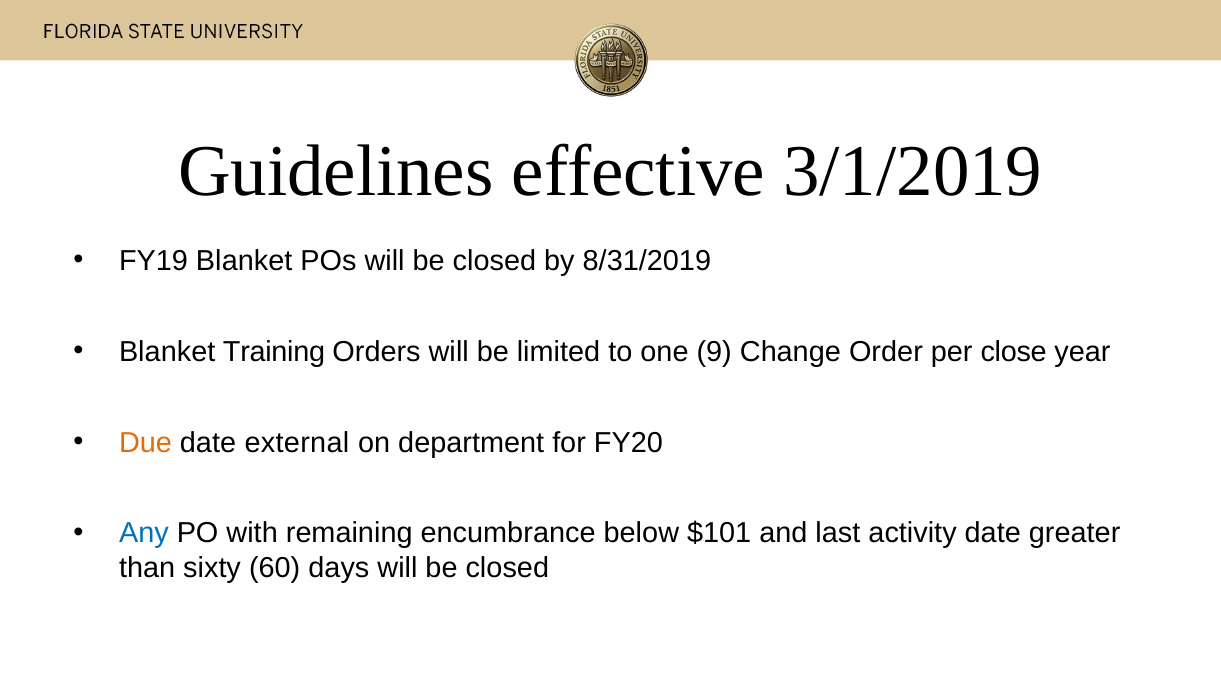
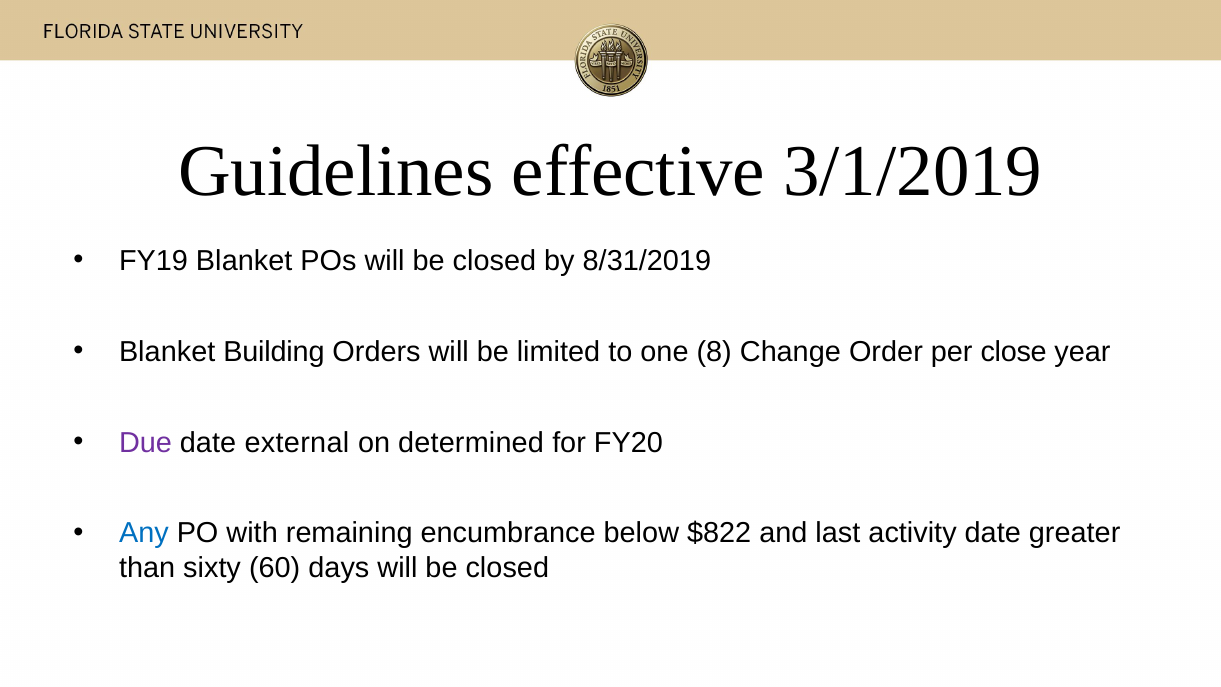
Training: Training -> Building
9: 9 -> 8
Due colour: orange -> purple
department: department -> determined
$101: $101 -> $822
